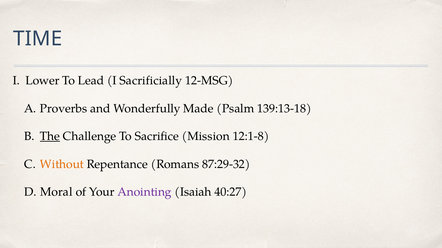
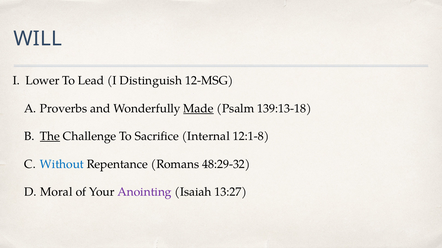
TIME: TIME -> WILL
Sacrificially: Sacrificially -> Distinguish
Made underline: none -> present
Mission: Mission -> Internal
Without colour: orange -> blue
87:29-32: 87:29-32 -> 48:29-32
40:27: 40:27 -> 13:27
